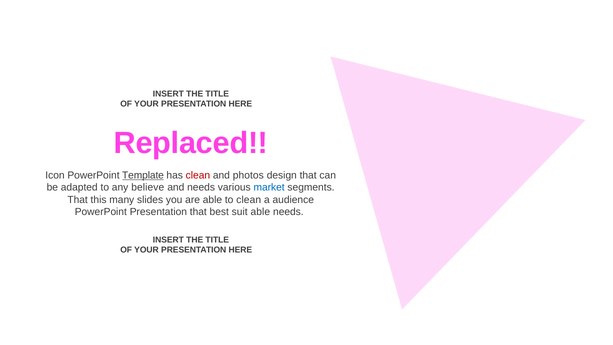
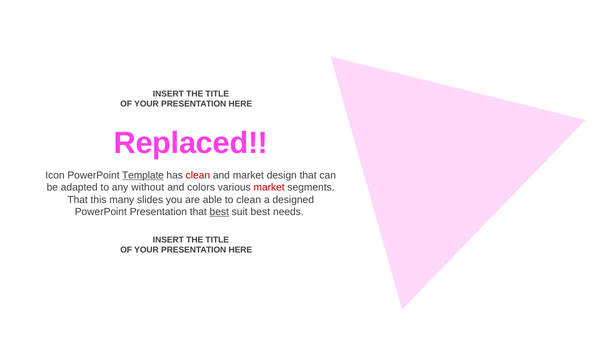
and photos: photos -> market
believe: believe -> without
and needs: needs -> colors
market at (269, 187) colour: blue -> red
audience: audience -> designed
best at (219, 212) underline: none -> present
suit able: able -> best
